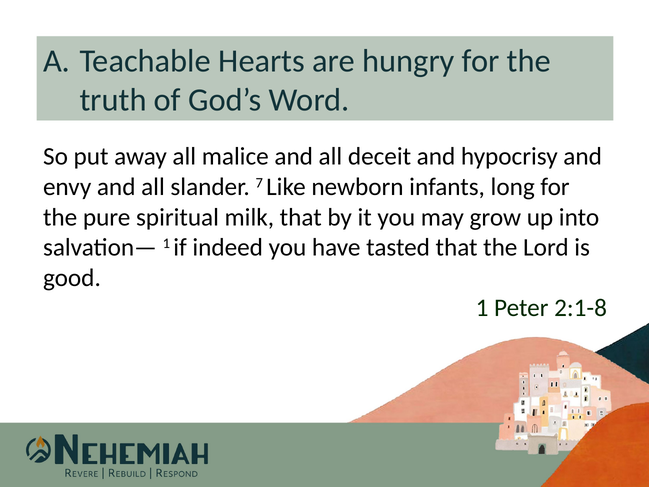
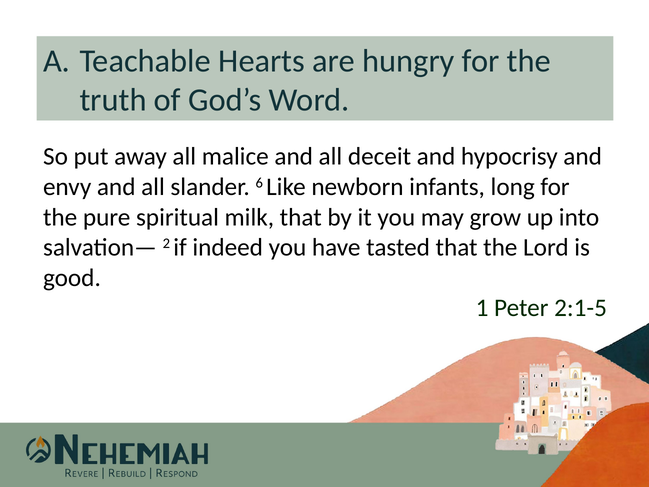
7: 7 -> 6
salvation— 1: 1 -> 2
2:1-8: 2:1-8 -> 2:1-5
